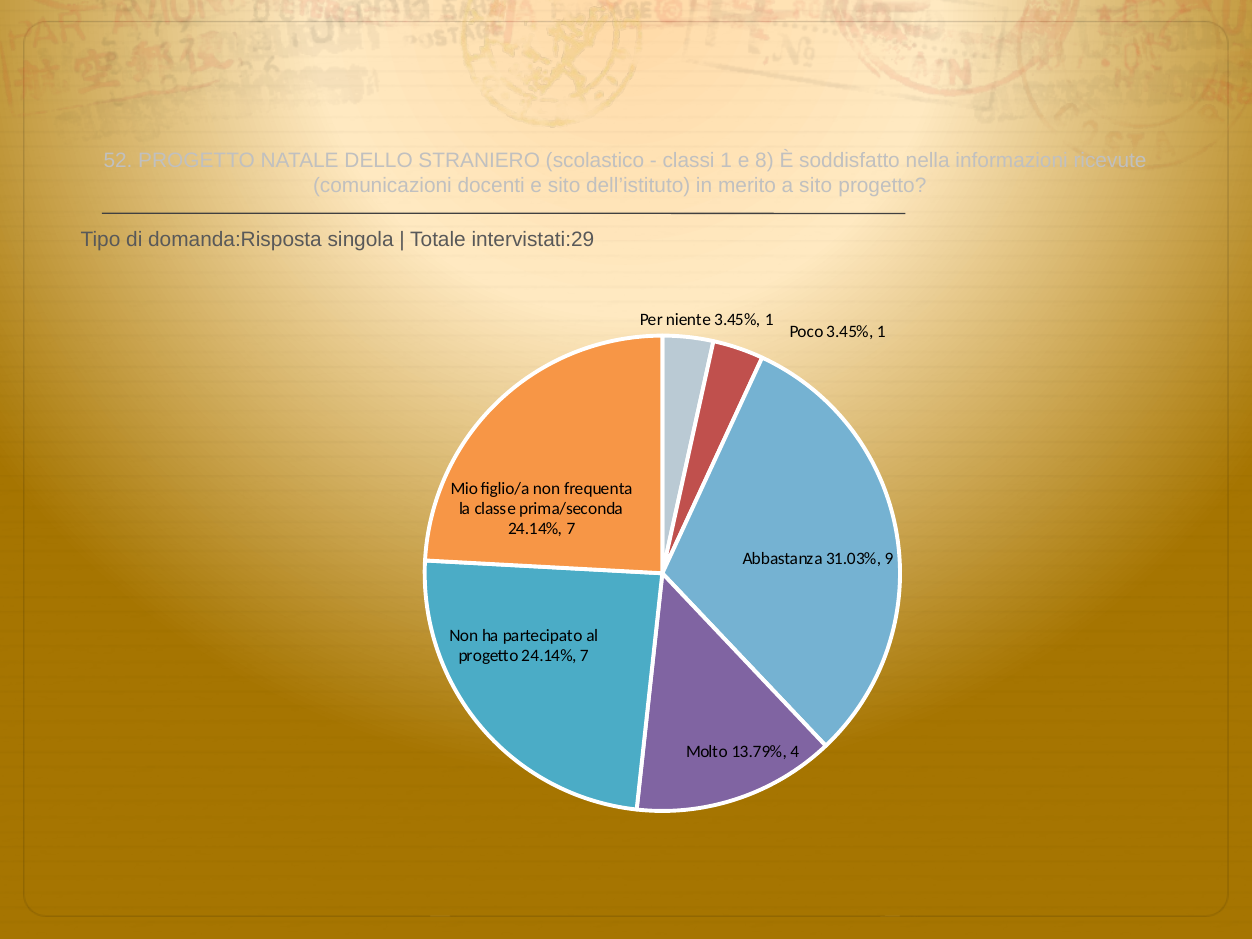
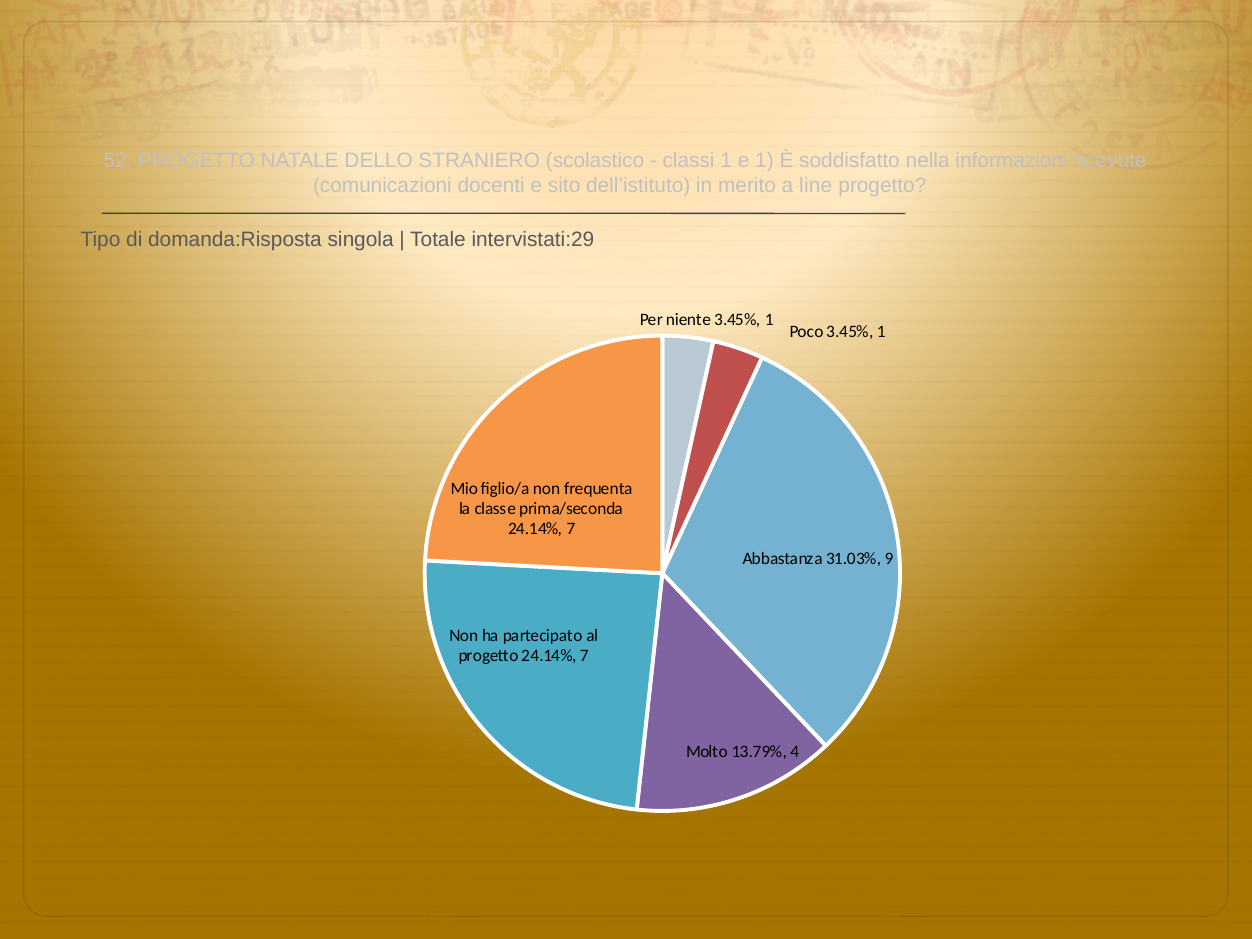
e 8: 8 -> 1
a sito: sito -> line
